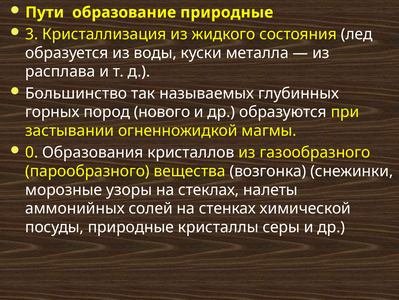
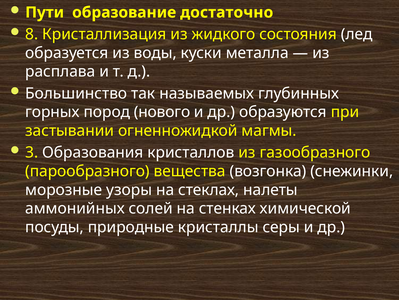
образование природные: природные -> достаточно
3: 3 -> 8
0: 0 -> 3
